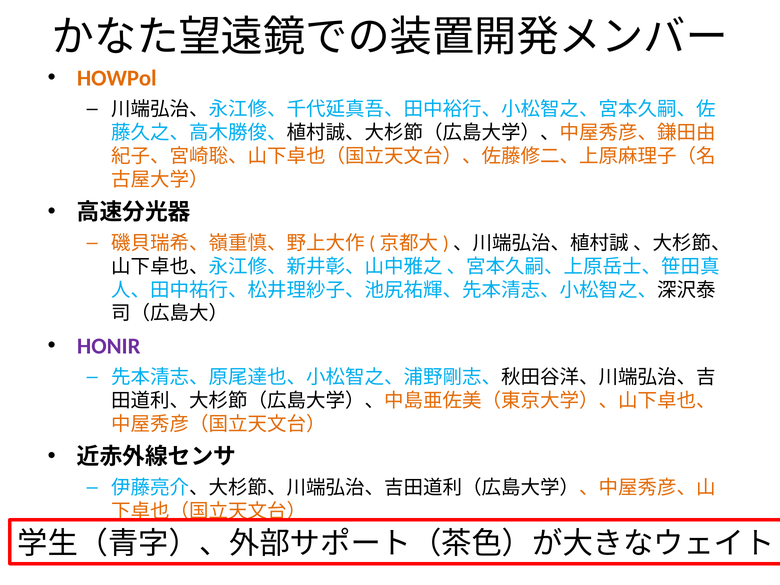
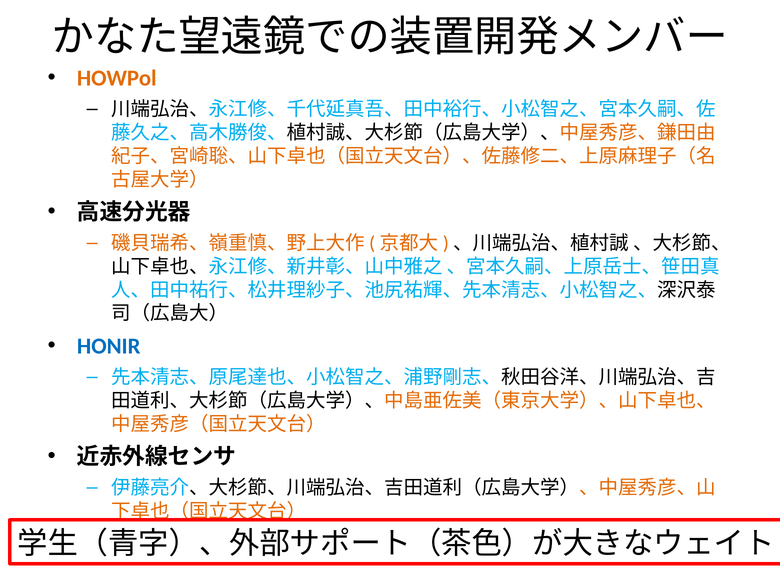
HONIR colour: purple -> blue
